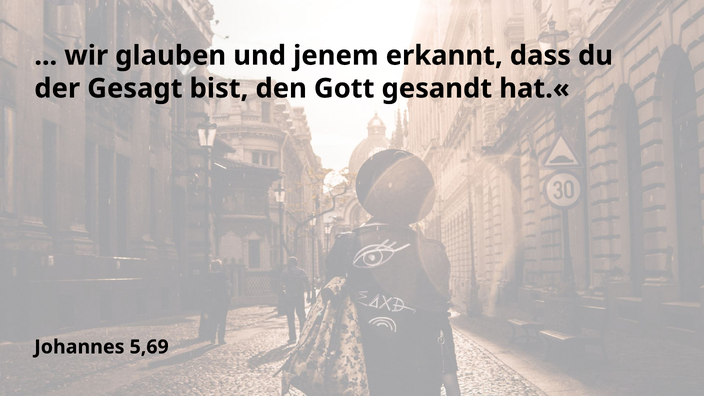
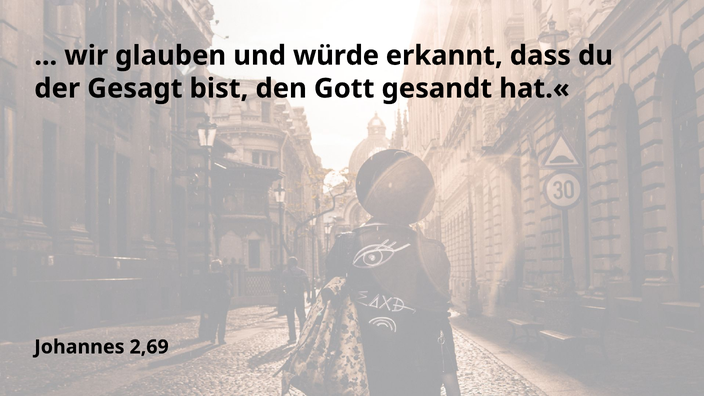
jenem: jenem -> würde
5,69: 5,69 -> 2,69
